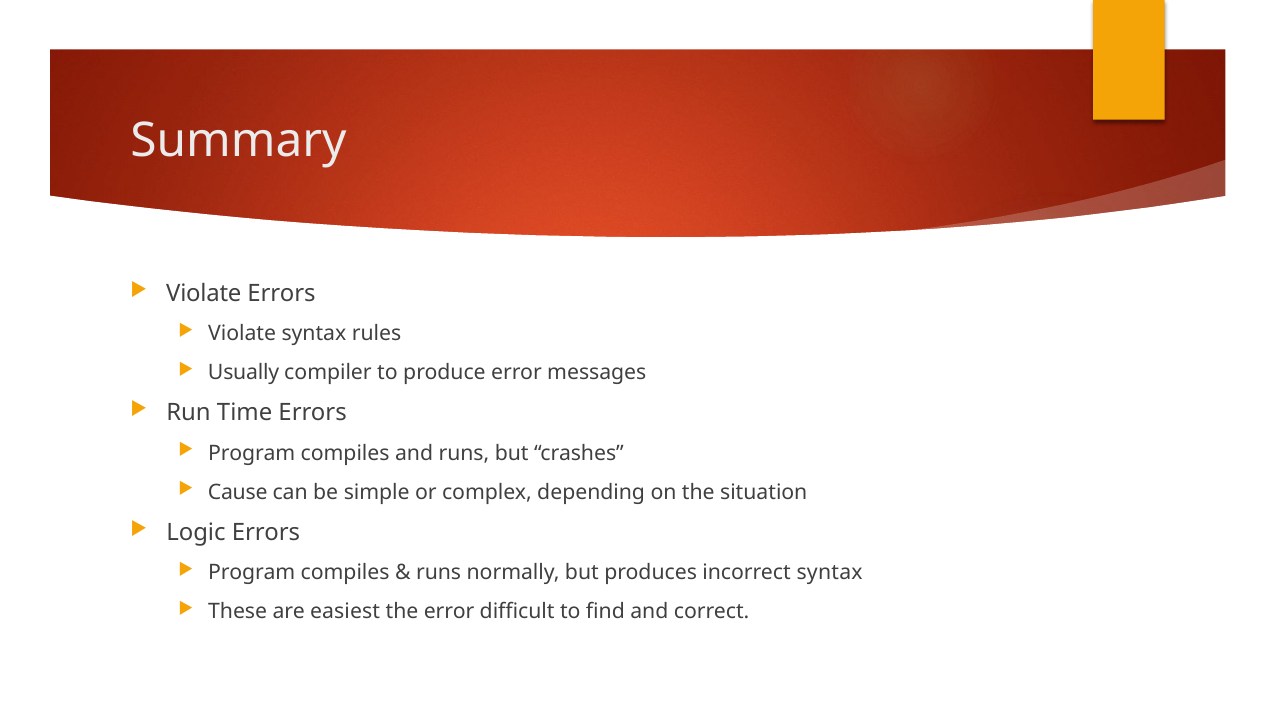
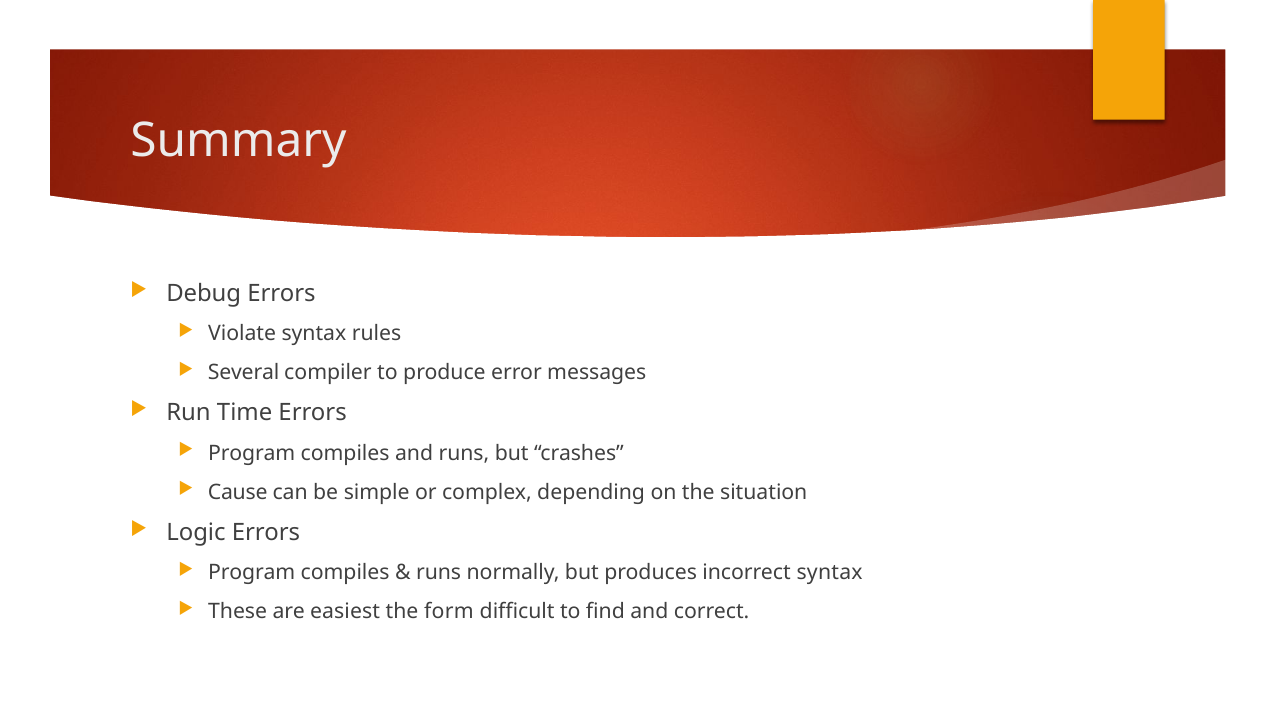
Violate at (204, 293): Violate -> Debug
Usually: Usually -> Several
the error: error -> form
